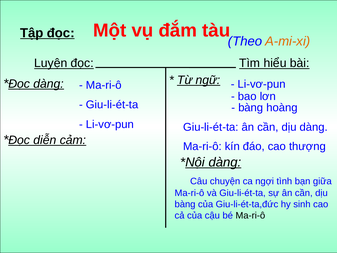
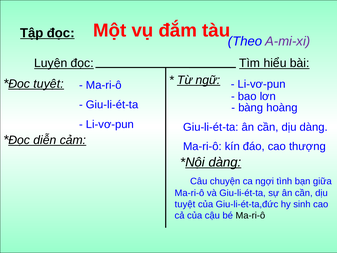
A-mi-xi colour: orange -> purple
dàng at (49, 84): dàng -> tuyệt
bàng at (185, 204): bàng -> tuyệt
